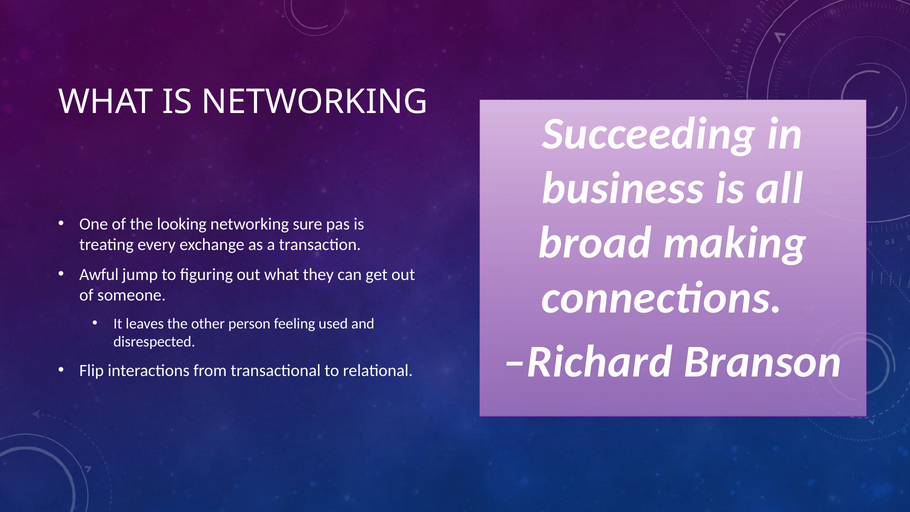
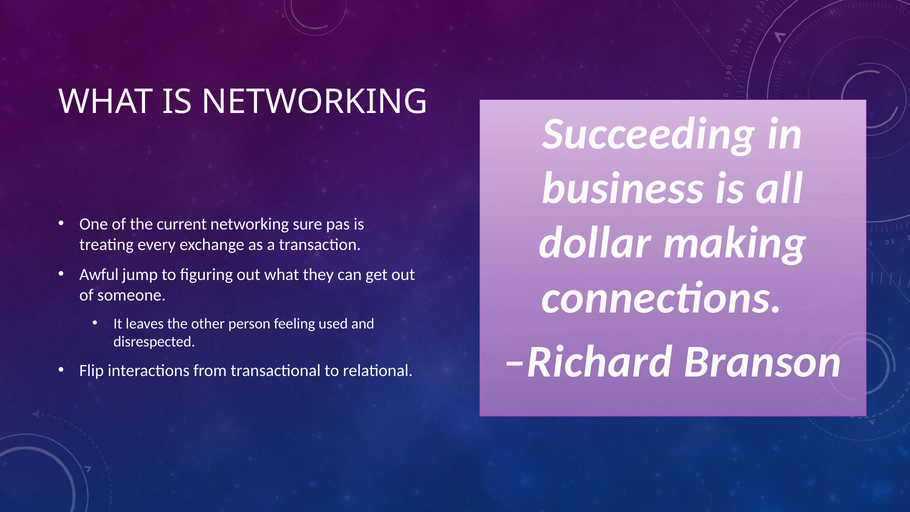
looking: looking -> current
broad: broad -> dollar
